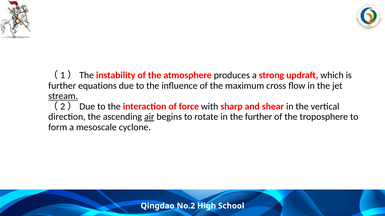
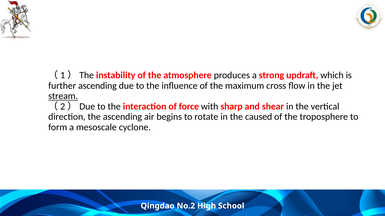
further equations: equations -> ascending
air underline: present -> none
the further: further -> caused
